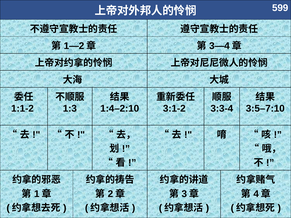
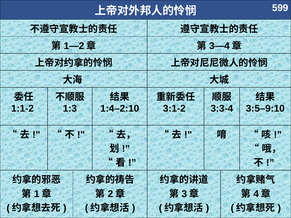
3:5–7:10: 3:5–7:10 -> 3:5–9:10
